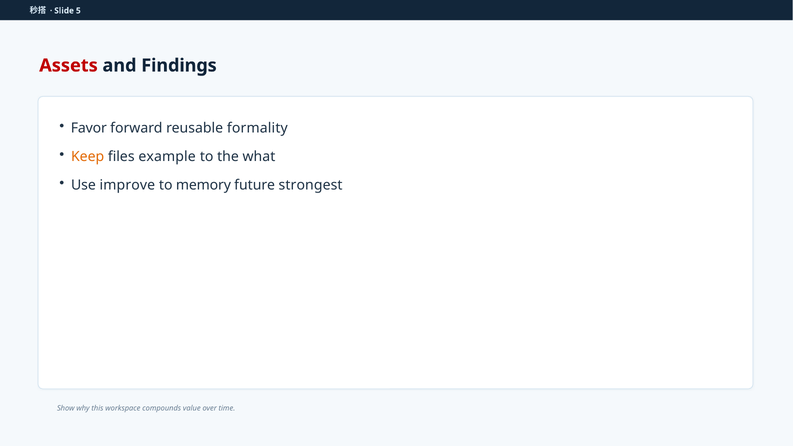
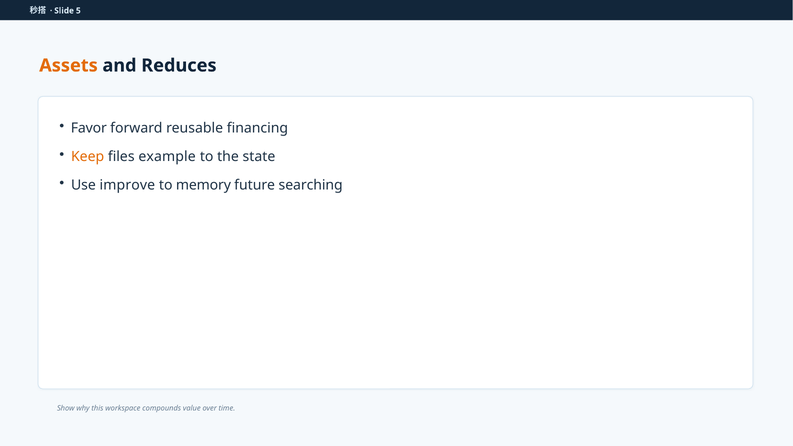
Assets colour: red -> orange
Findings: Findings -> Reduces
formality: formality -> financing
what: what -> state
strongest: strongest -> searching
